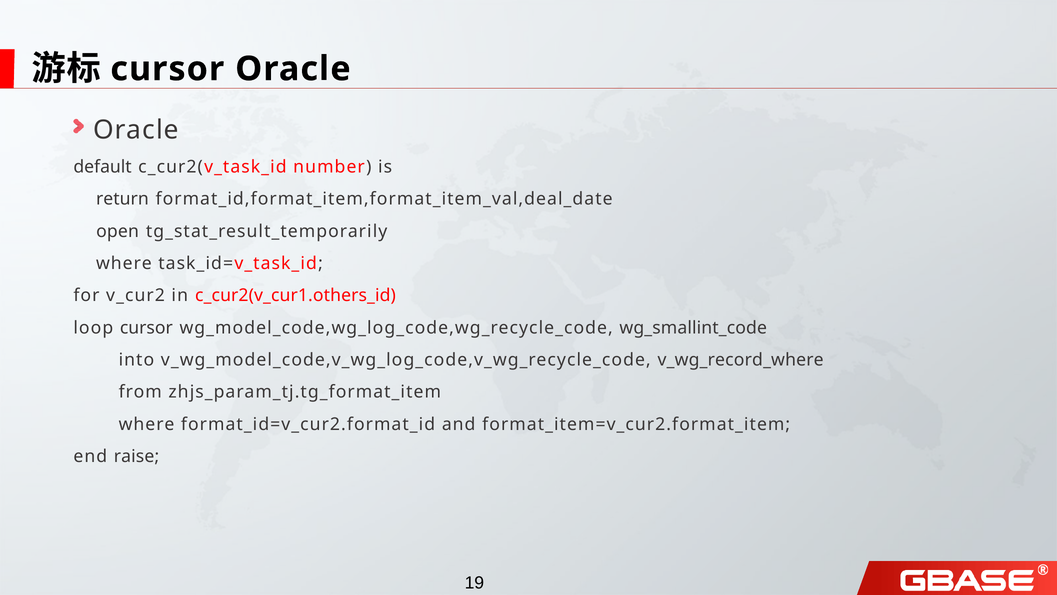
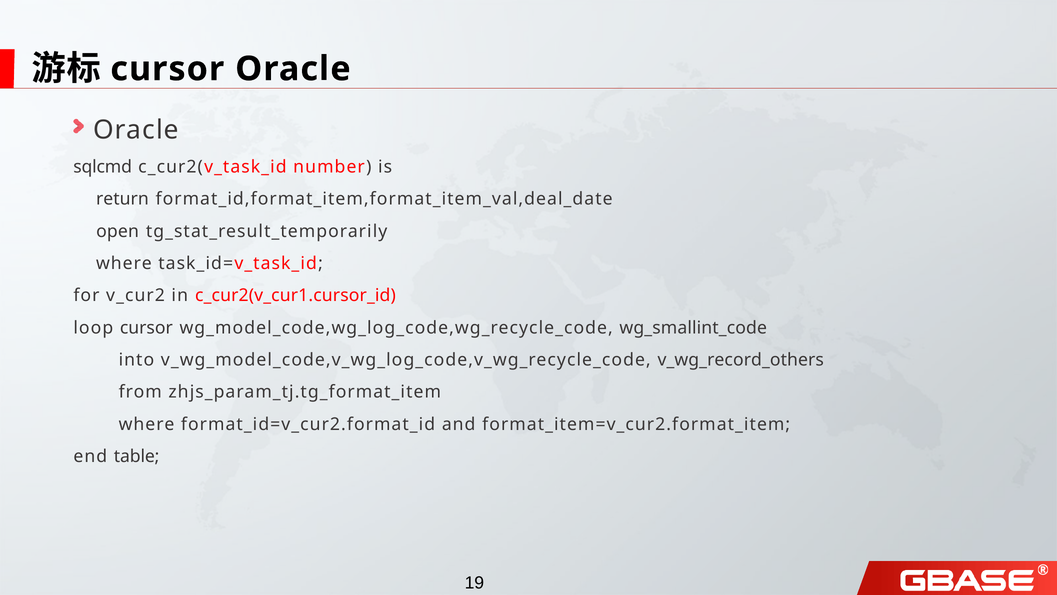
default: default -> sqlcmd
c_cur2(v_cur1.others_id: c_cur2(v_cur1.others_id -> c_cur2(v_cur1.cursor_id
v_wg_record_where: v_wg_record_where -> v_wg_record_others
raise: raise -> table
